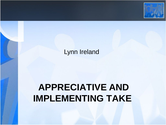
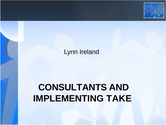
APPRECIATIVE: APPRECIATIVE -> CONSULTANTS
